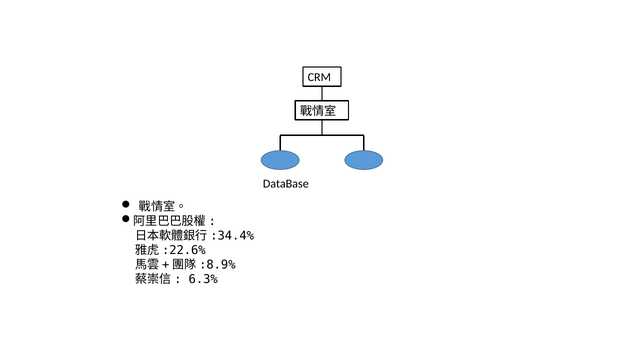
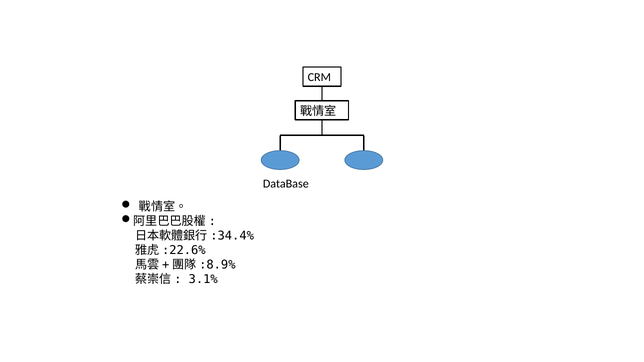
6.3%: 6.3% -> 3.1%
